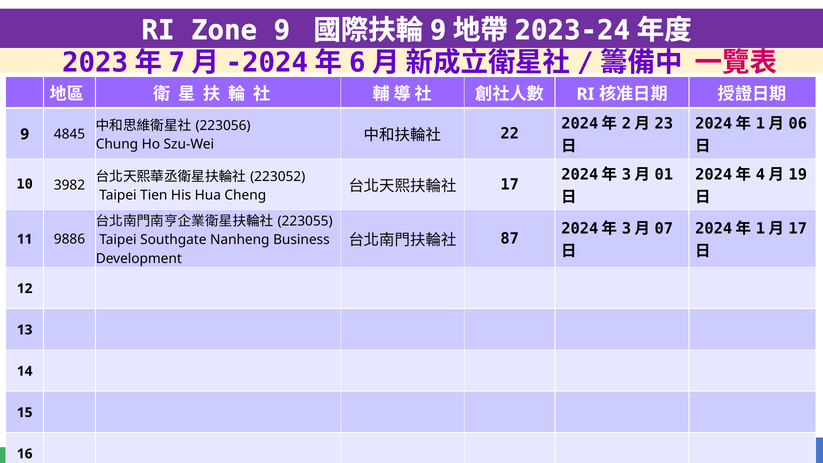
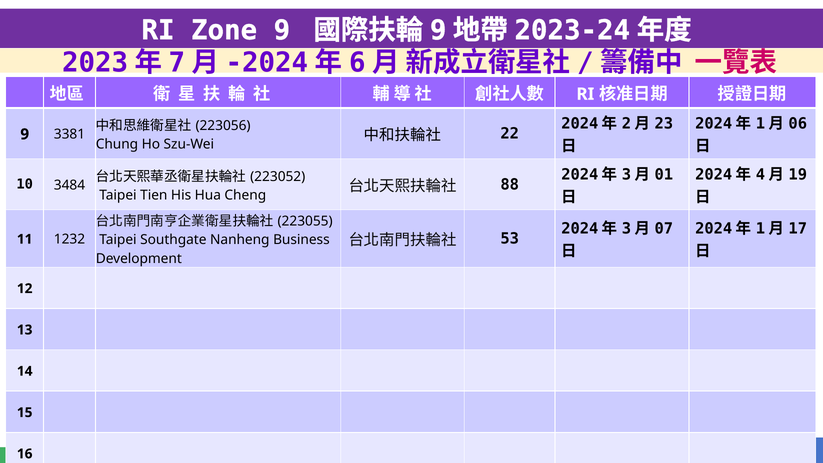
4845: 4845 -> 3381
3982: 3982 -> 3484
17 at (510, 184): 17 -> 88
87: 87 -> 53
9886: 9886 -> 1232
